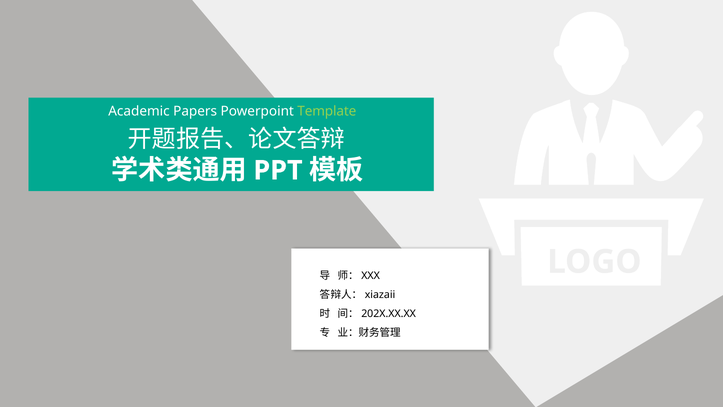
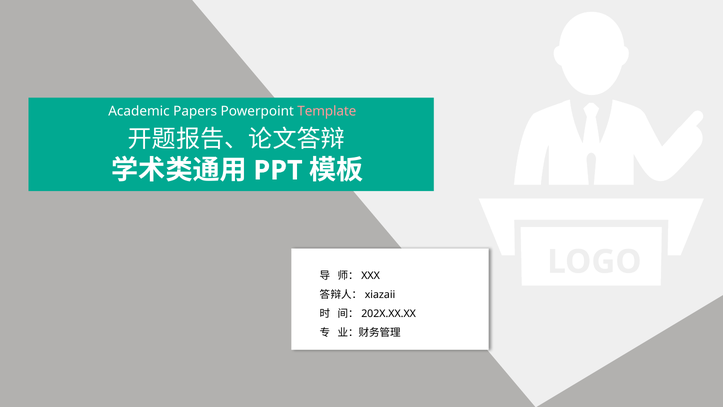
Template colour: light green -> pink
